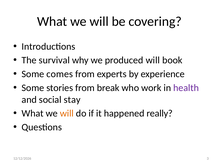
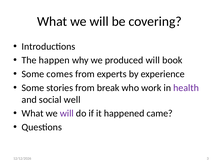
survival: survival -> happen
stay: stay -> well
will at (67, 114) colour: orange -> purple
really: really -> came
